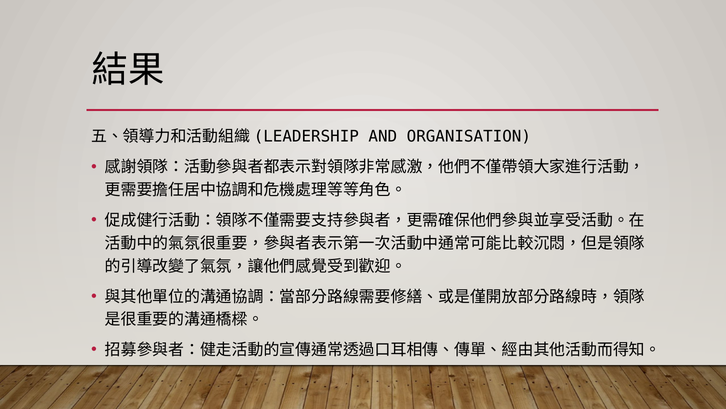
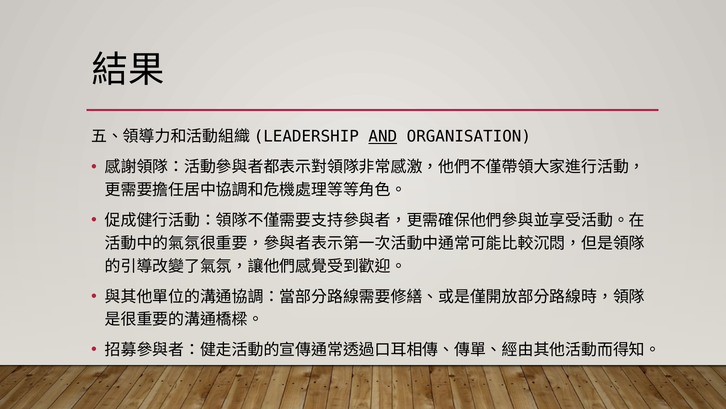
AND underline: none -> present
